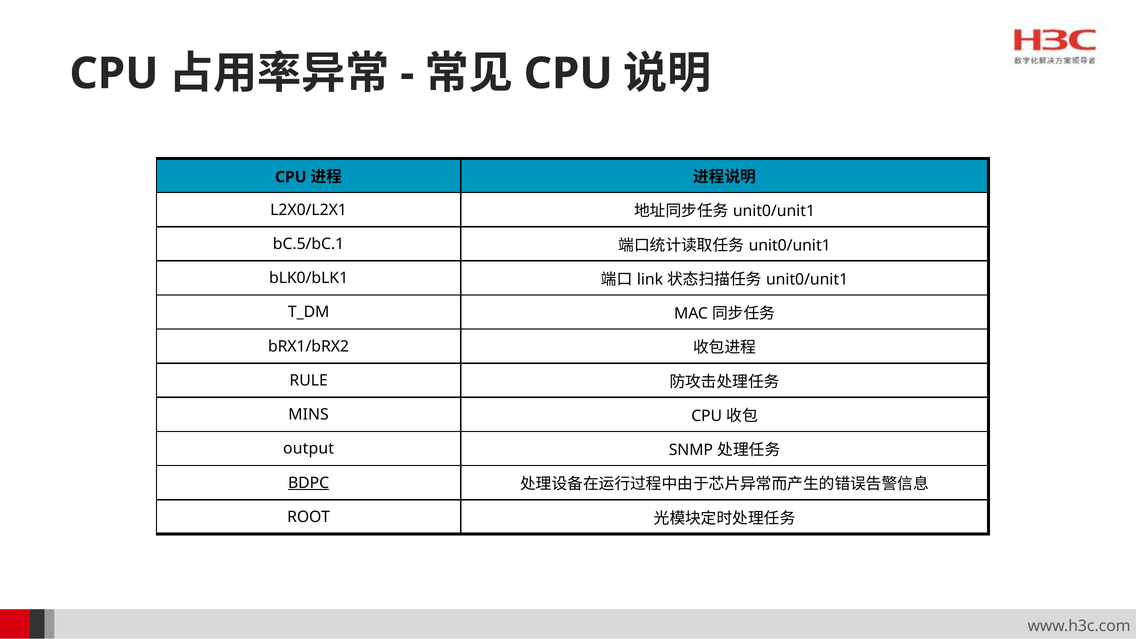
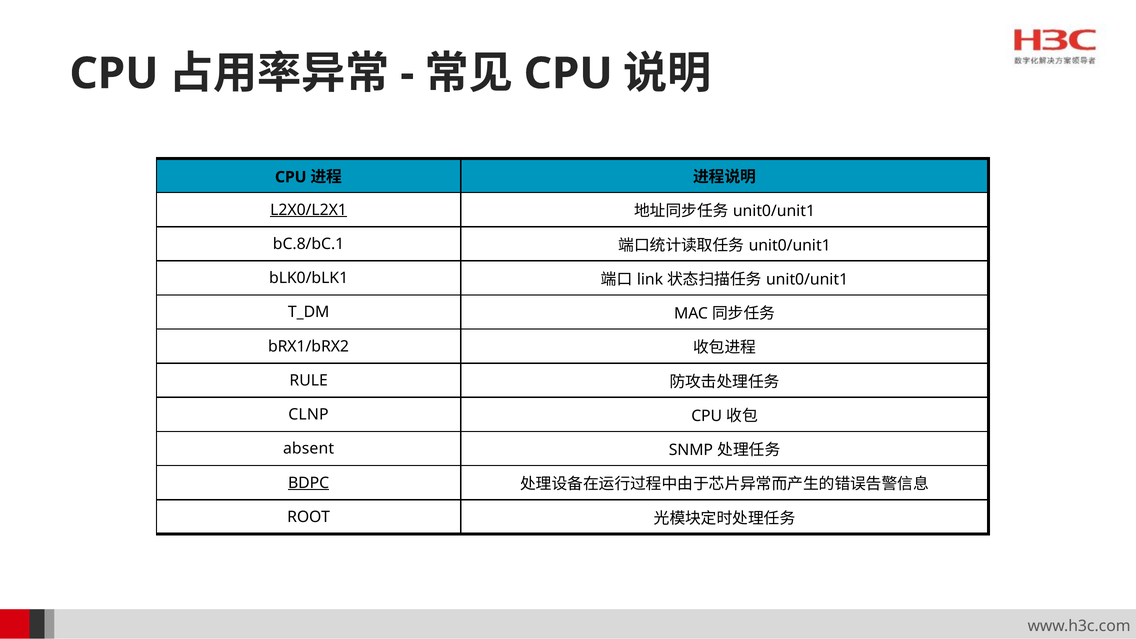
L2X0/L2X1 underline: none -> present
bC.5/bC.1: bC.5/bC.1 -> bC.8/bC.1
MINS: MINS -> CLNP
output: output -> absent
